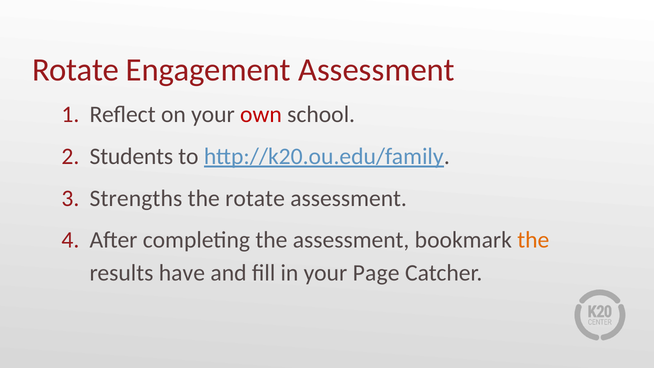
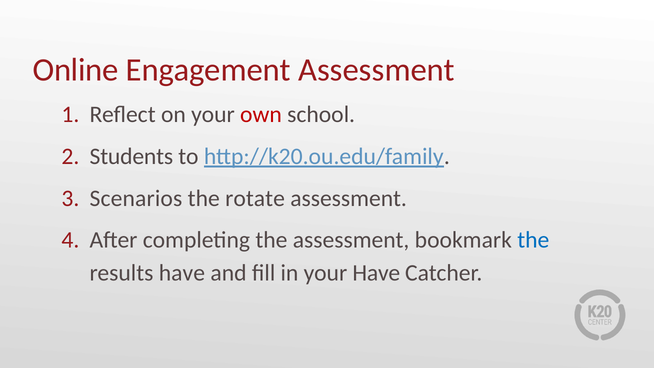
Rotate at (76, 70): Rotate -> Online
Strengths: Strengths -> Scenarios
the at (533, 240) colour: orange -> blue
your Page: Page -> Have
